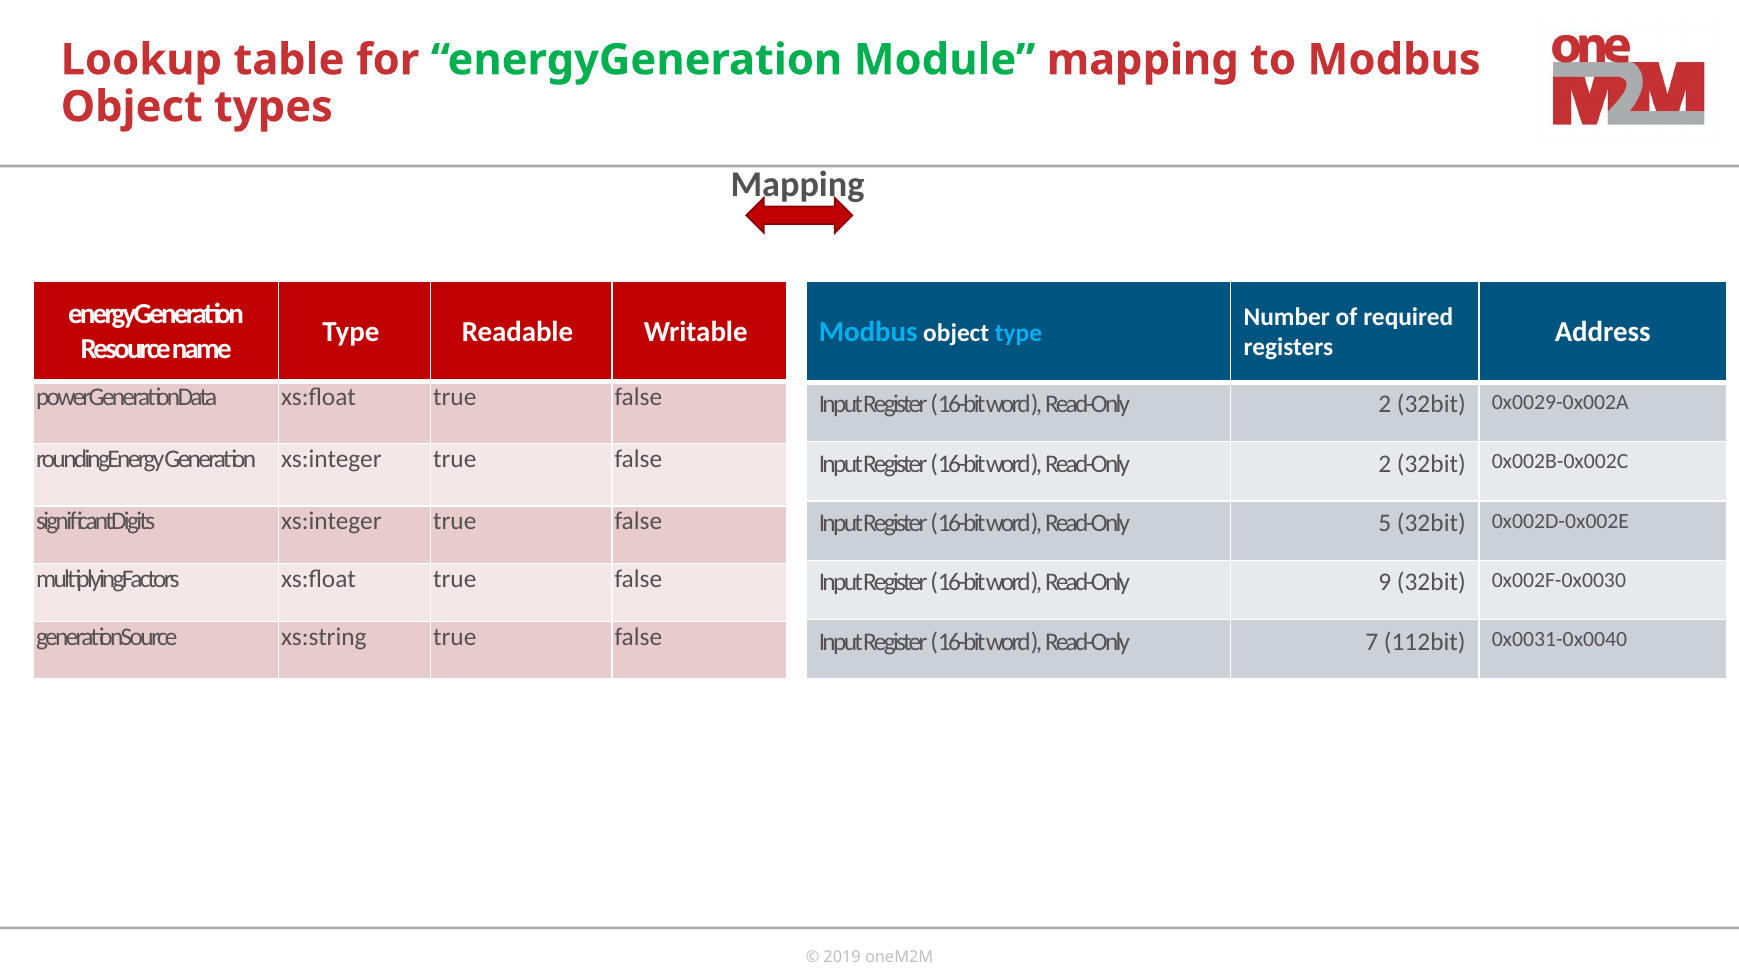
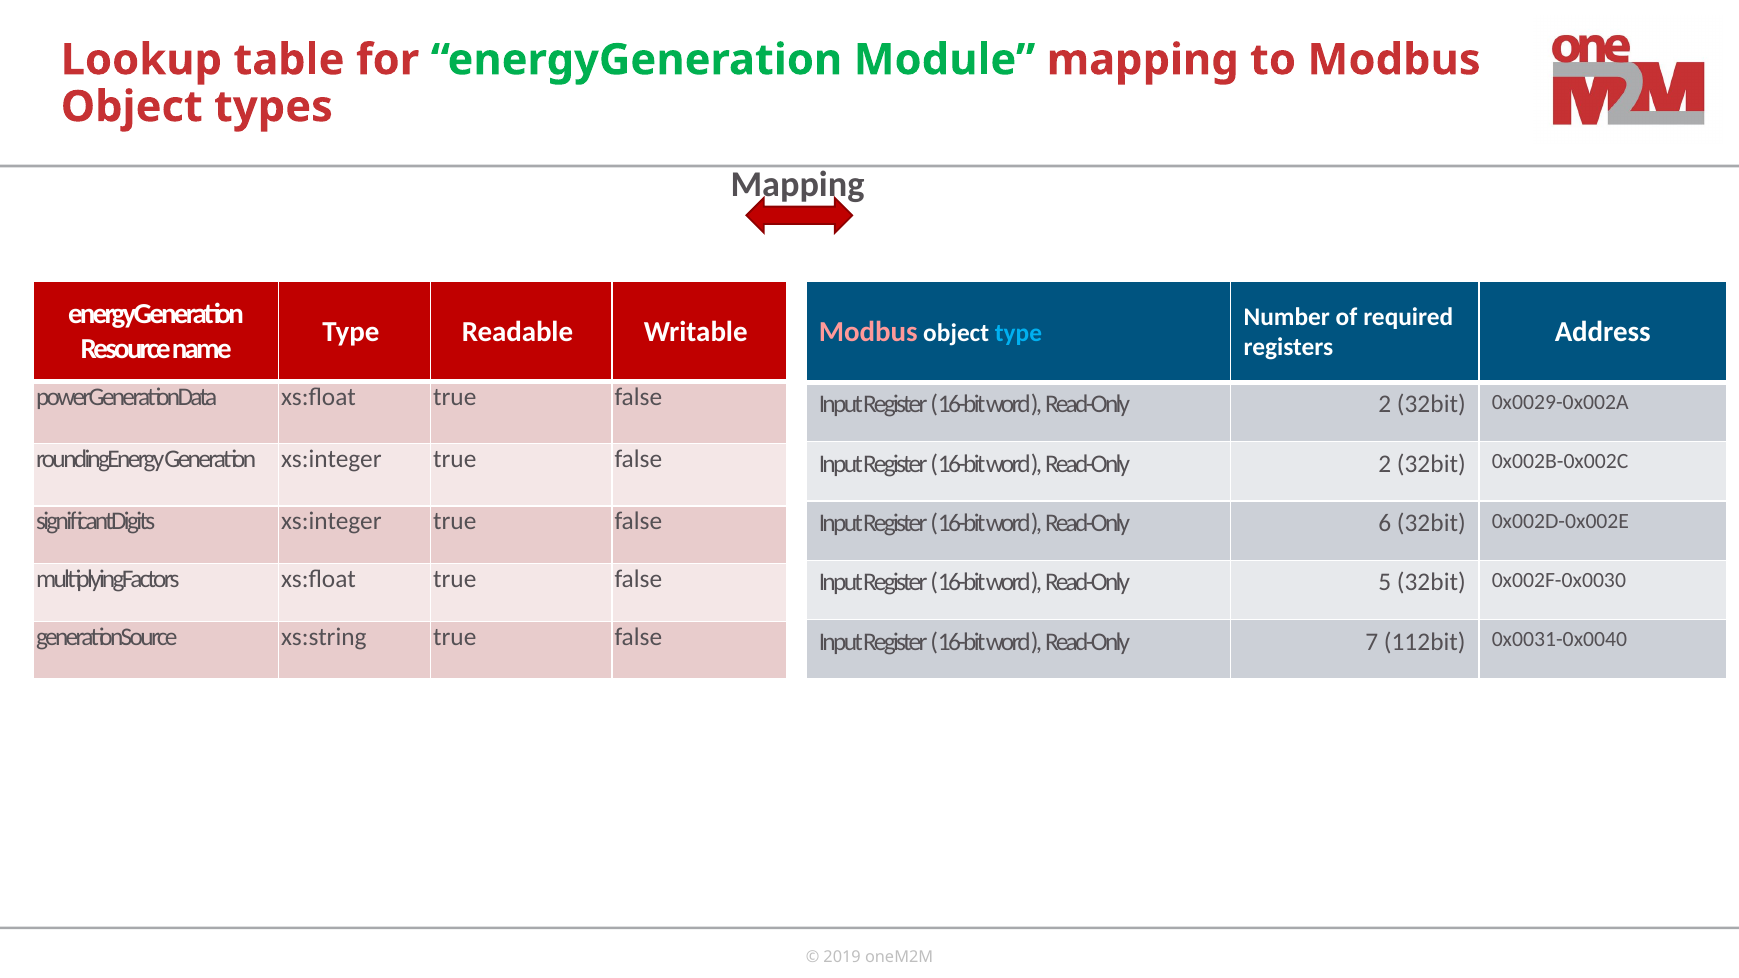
Modbus at (868, 332) colour: light blue -> pink
5: 5 -> 6
9: 9 -> 5
